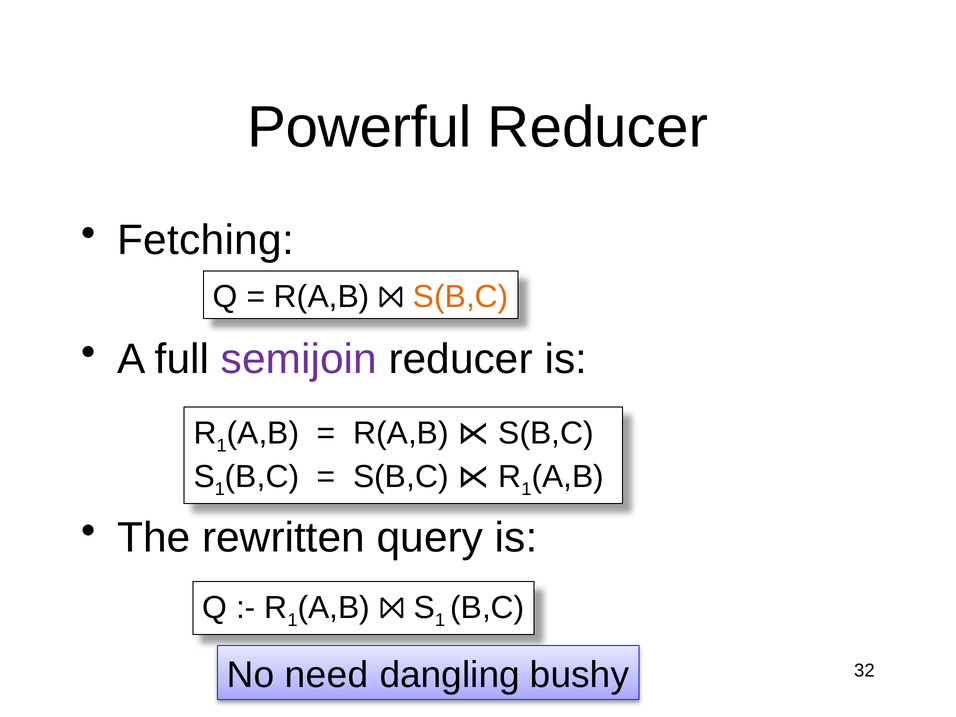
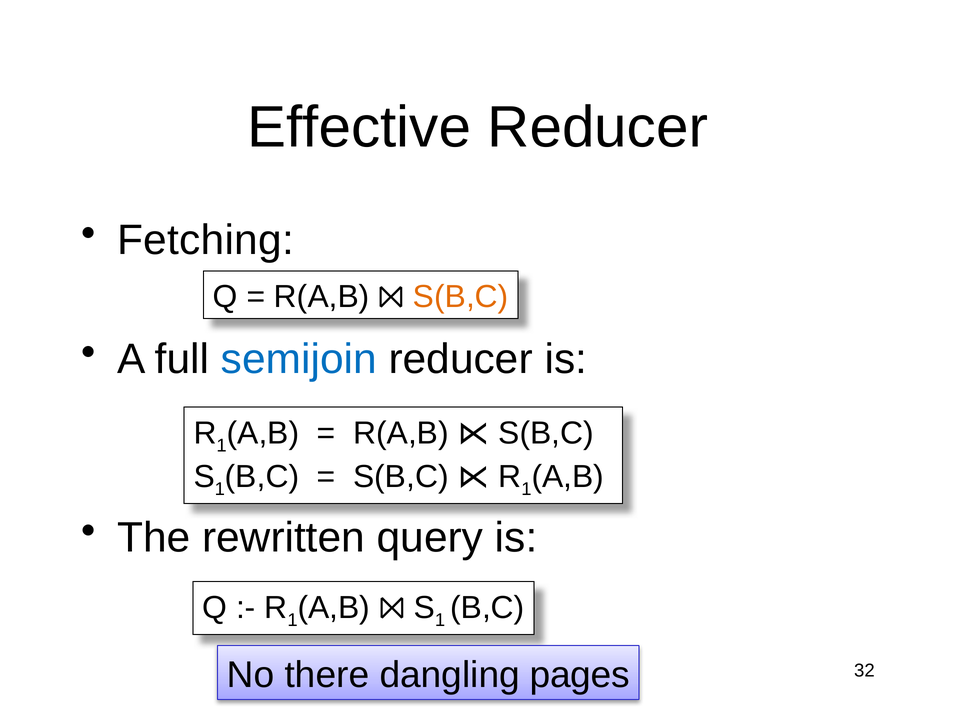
Powerful: Powerful -> Effective
semijoin colour: purple -> blue
need: need -> there
bushy: bushy -> pages
